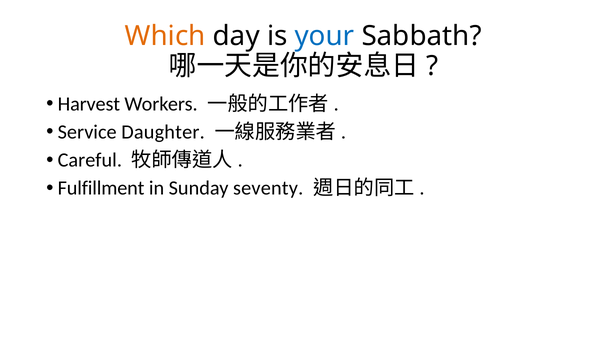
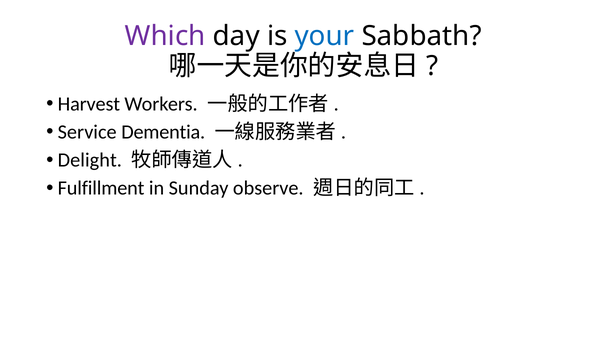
Which colour: orange -> purple
Daughter: Daughter -> Dementia
Careful: Careful -> Delight
seventy: seventy -> observe
